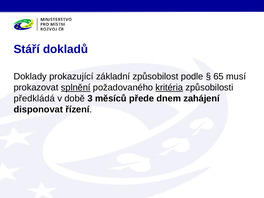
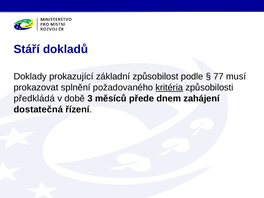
65: 65 -> 77
splnění underline: present -> none
disponovat: disponovat -> dostatečná
